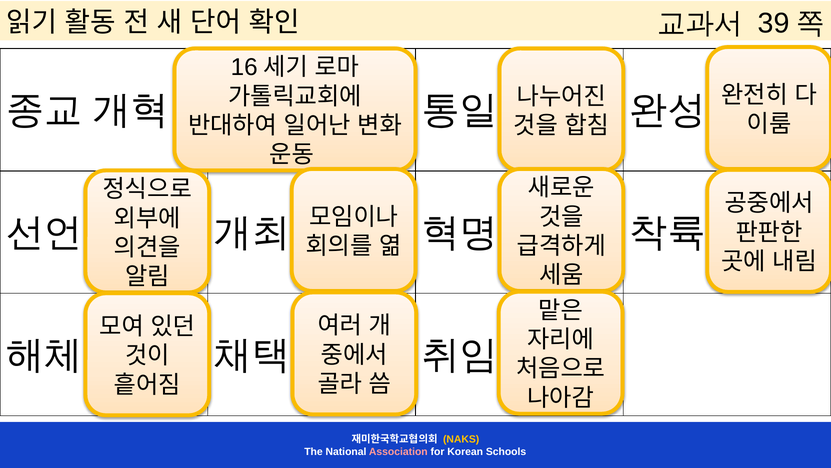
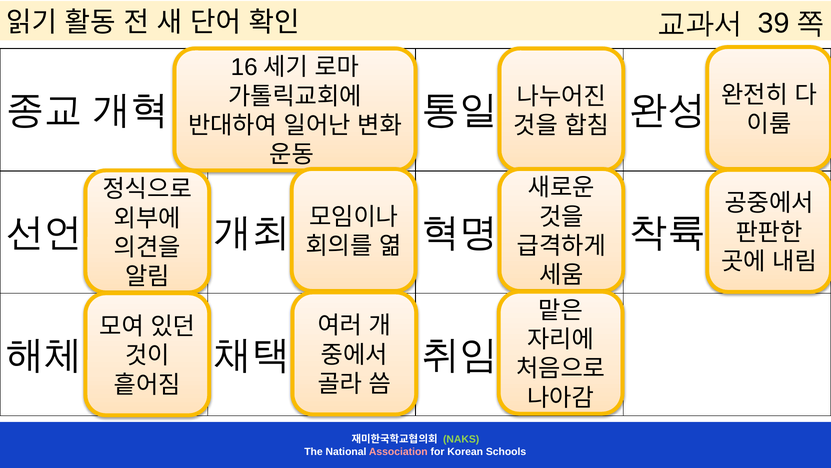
NAKS colour: yellow -> light green
